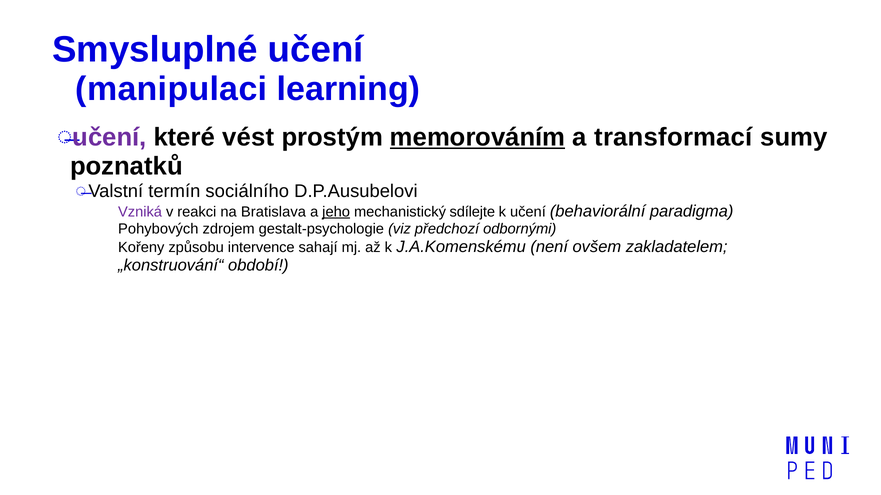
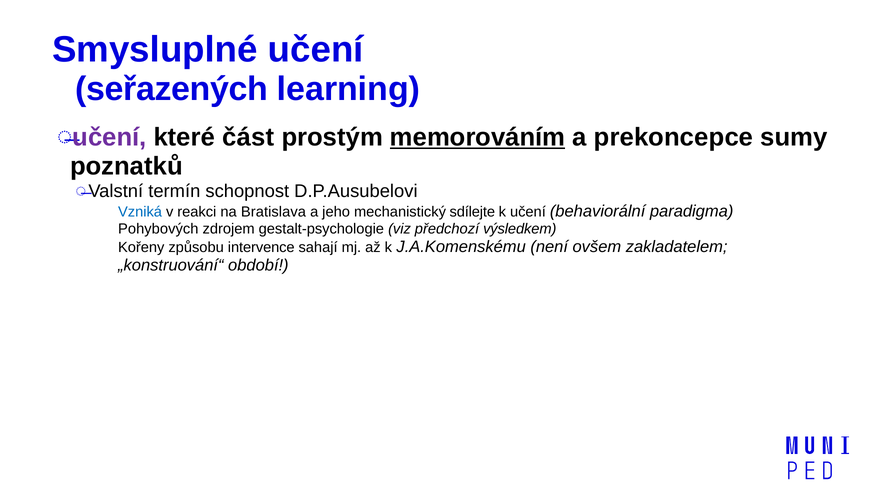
manipulaci: manipulaci -> seřazených
vést: vést -> část
transformací: transformací -> prekoncepce
sociálního: sociálního -> schopnost
Vzniká colour: purple -> blue
jeho underline: present -> none
odbornými: odbornými -> výsledkem
